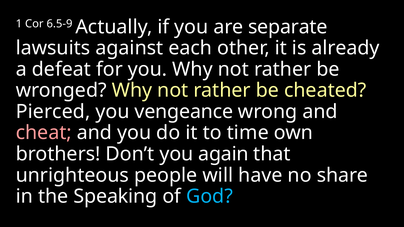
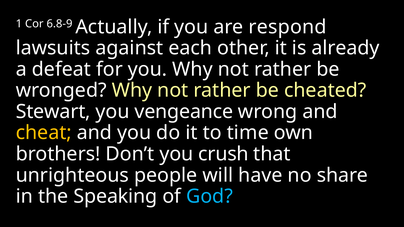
6.5-9: 6.5-9 -> 6.8-9
separate: separate -> respond
Pierced: Pierced -> Stewart
cheat colour: pink -> yellow
again: again -> crush
